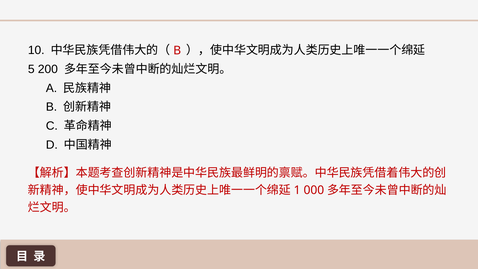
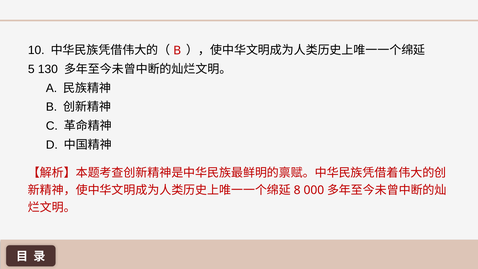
200: 200 -> 130
1: 1 -> 8
